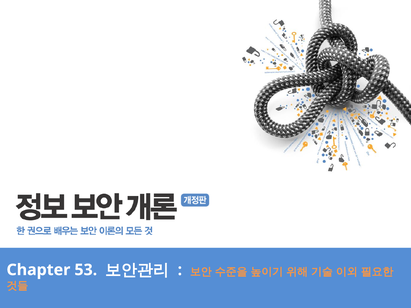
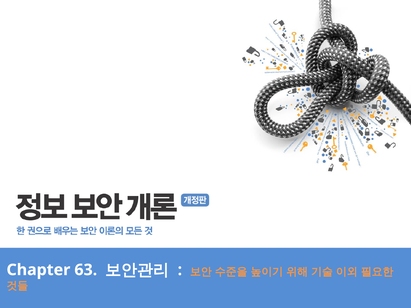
53: 53 -> 63
